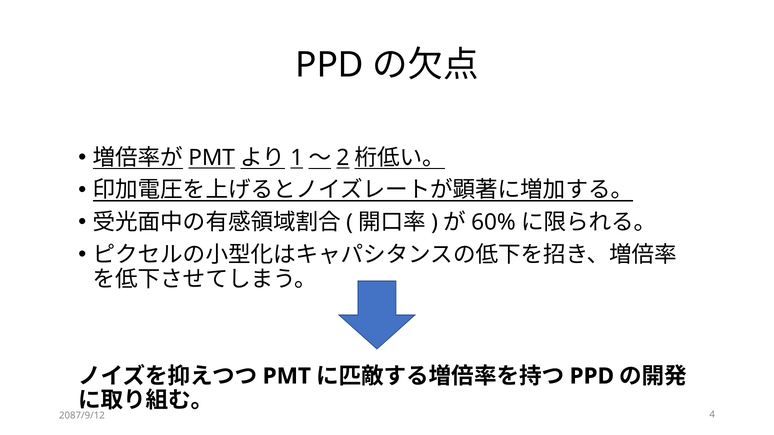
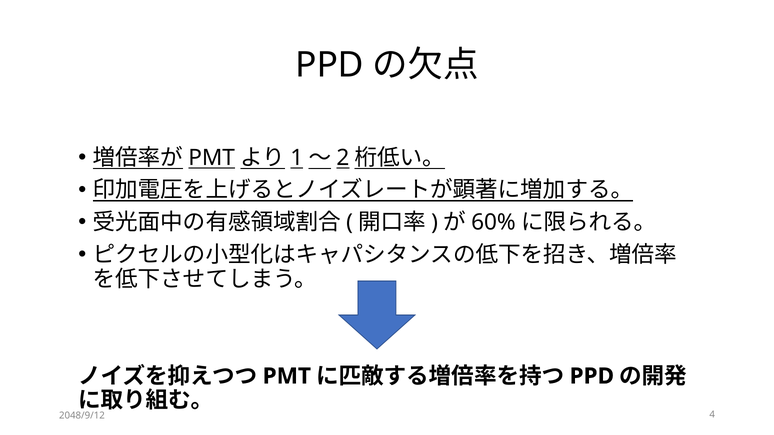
2087/9/12: 2087/9/12 -> 2048/9/12
